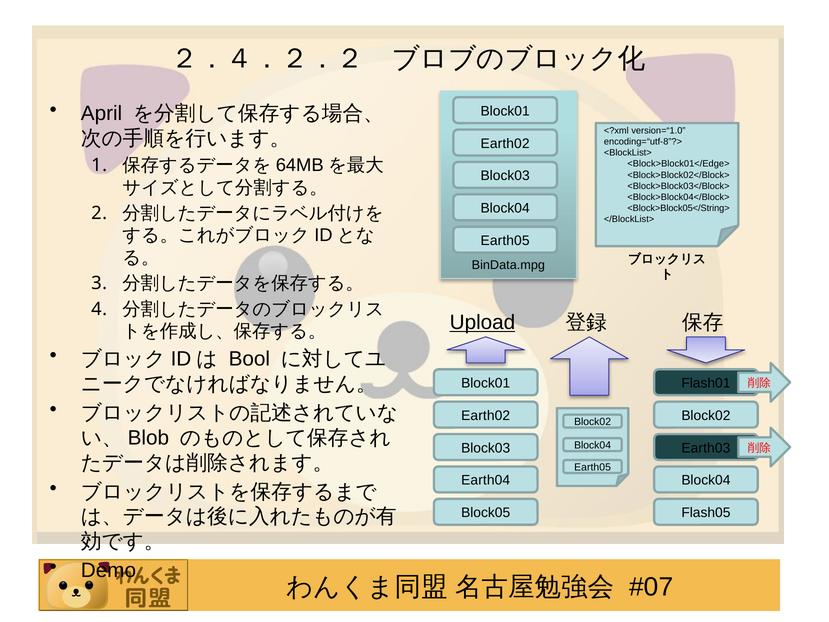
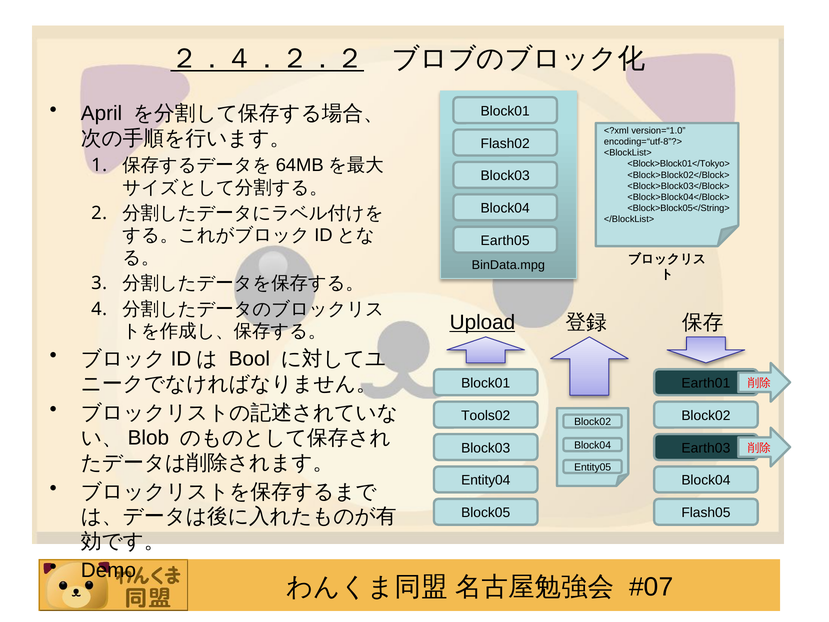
２．４．２．２ underline: none -> present
Earth02 at (505, 143): Earth02 -> Flash02
<Block>Block01</Edge>: <Block>Block01</Edge> -> <Block>Block01</Tokyo>
Flash01: Flash01 -> Earth01
Earth02 at (486, 415): Earth02 -> Tools02
Earth05 at (593, 467): Earth05 -> Entity05
Earth04: Earth04 -> Entity04
